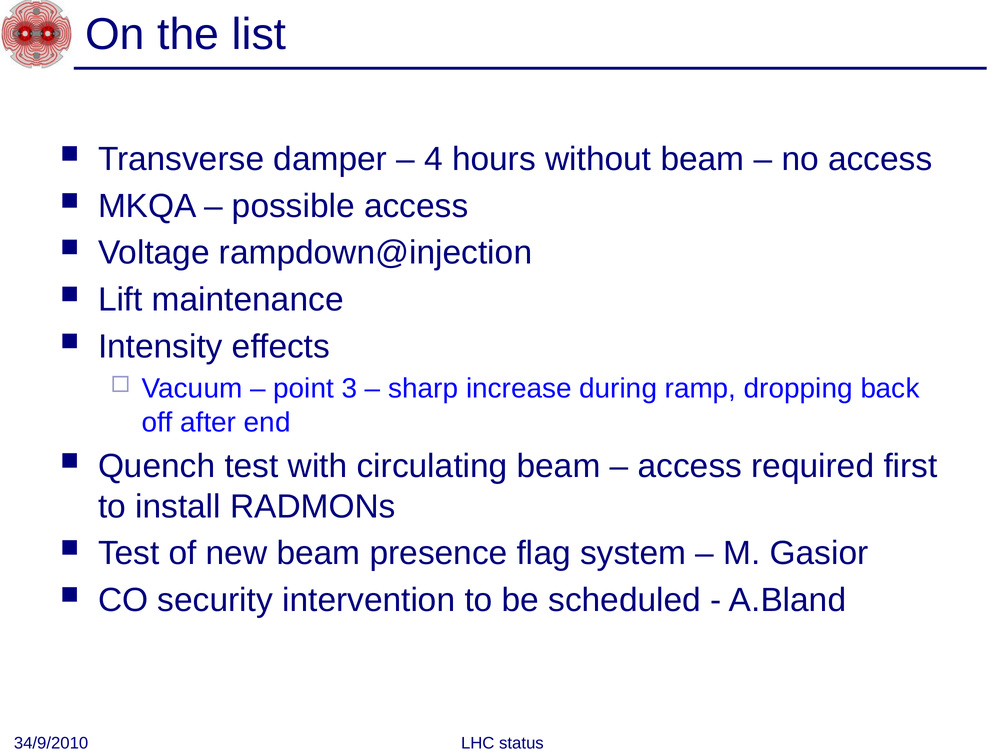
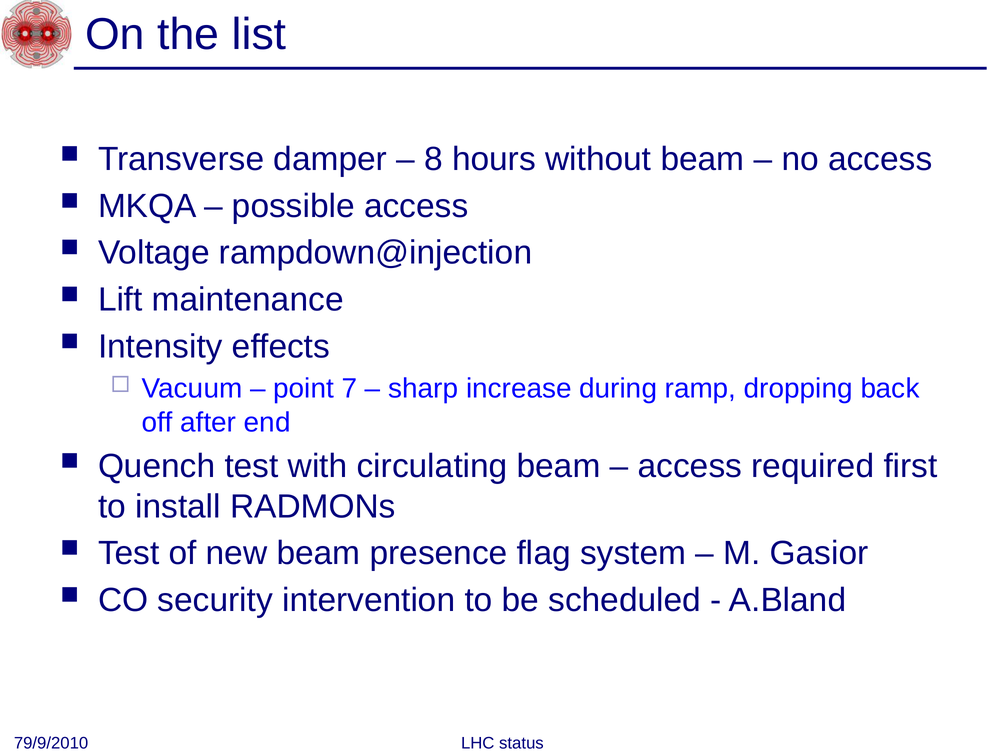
4: 4 -> 8
3: 3 -> 7
34/9/2010: 34/9/2010 -> 79/9/2010
